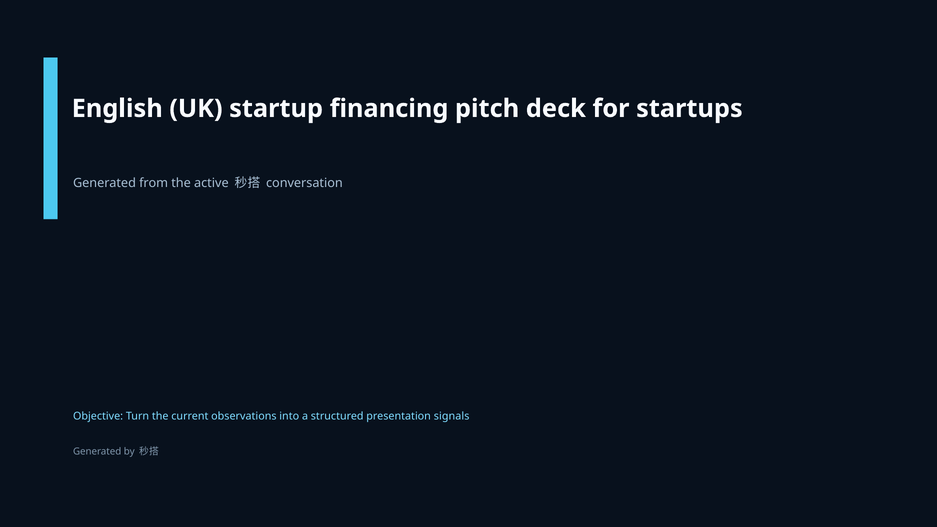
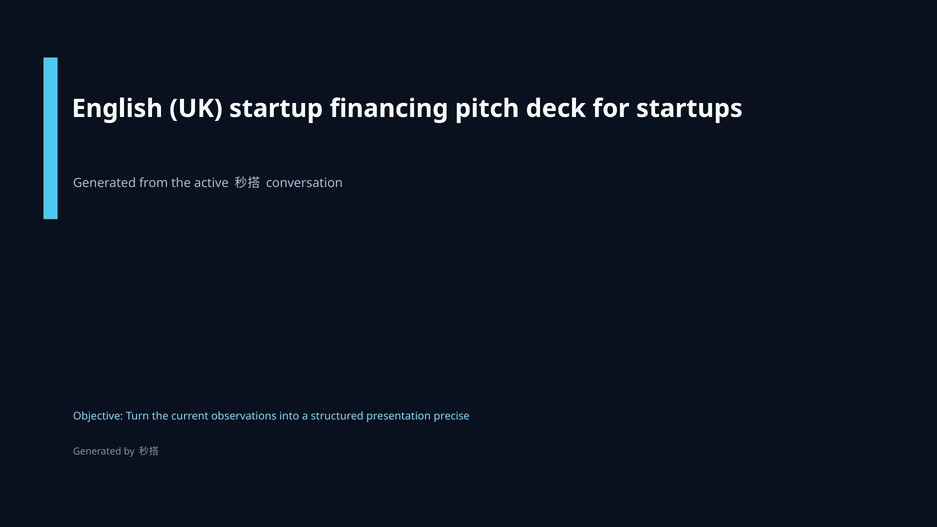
signals: signals -> precise
